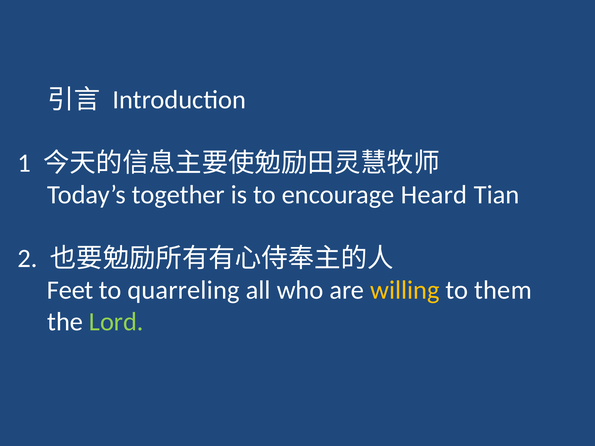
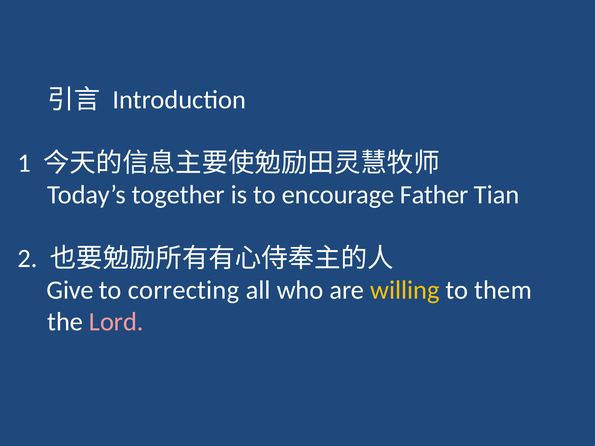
Heard: Heard -> Father
Feet: Feet -> Give
quarreling: quarreling -> correcting
Lord colour: light green -> pink
